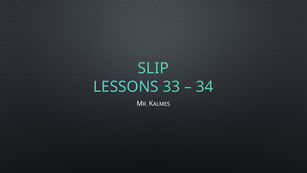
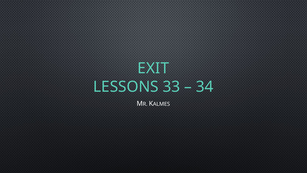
SLIP: SLIP -> EXIT
